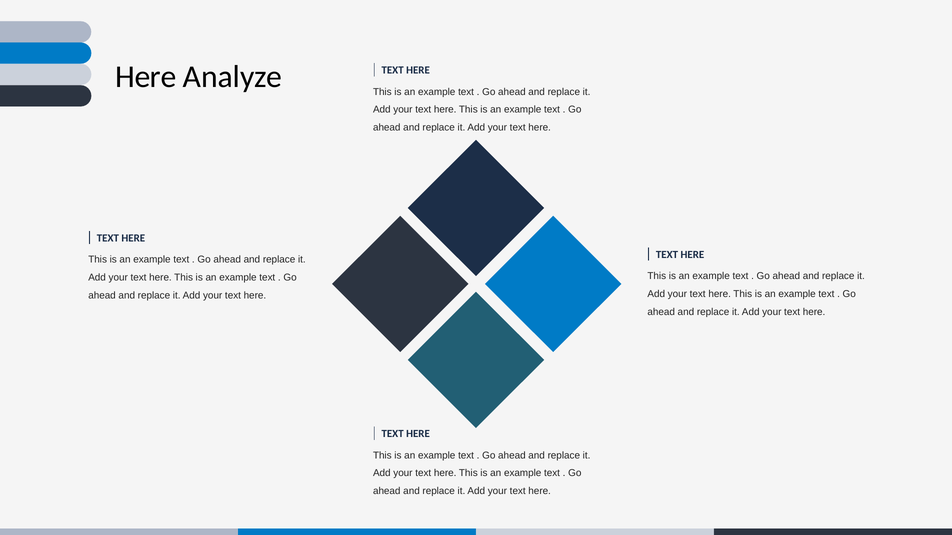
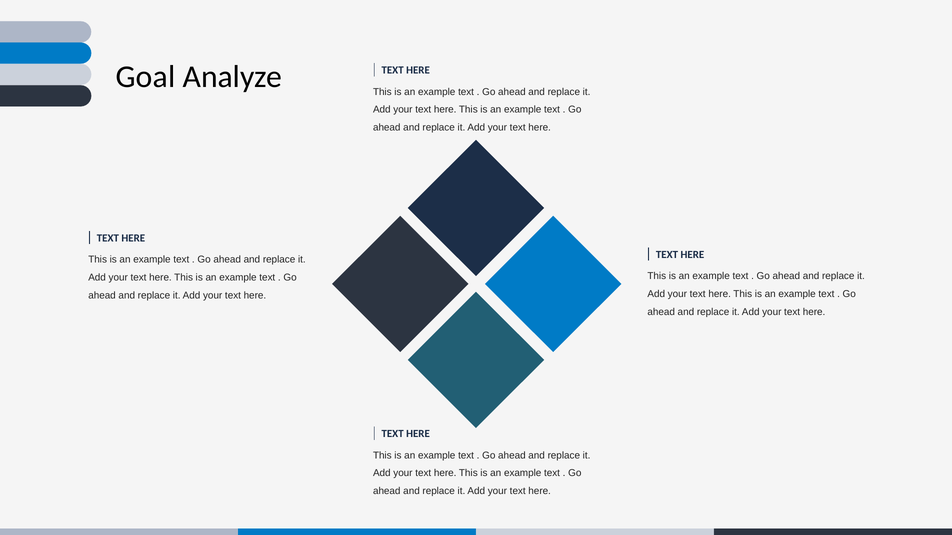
Here at (146, 77): Here -> Goal
